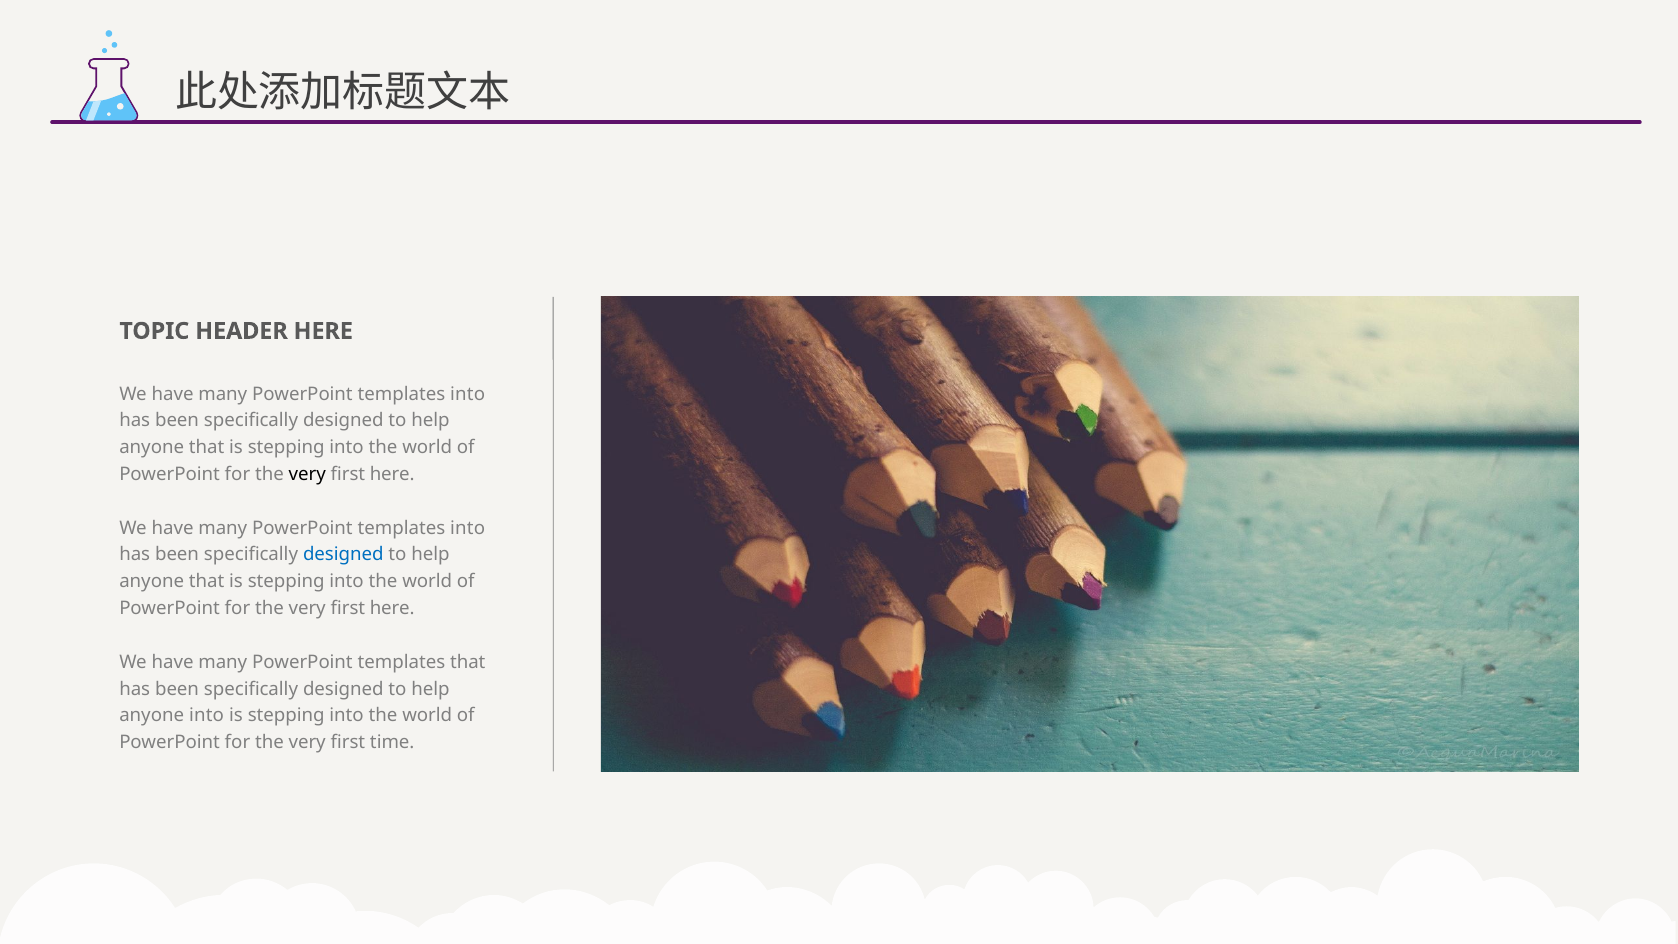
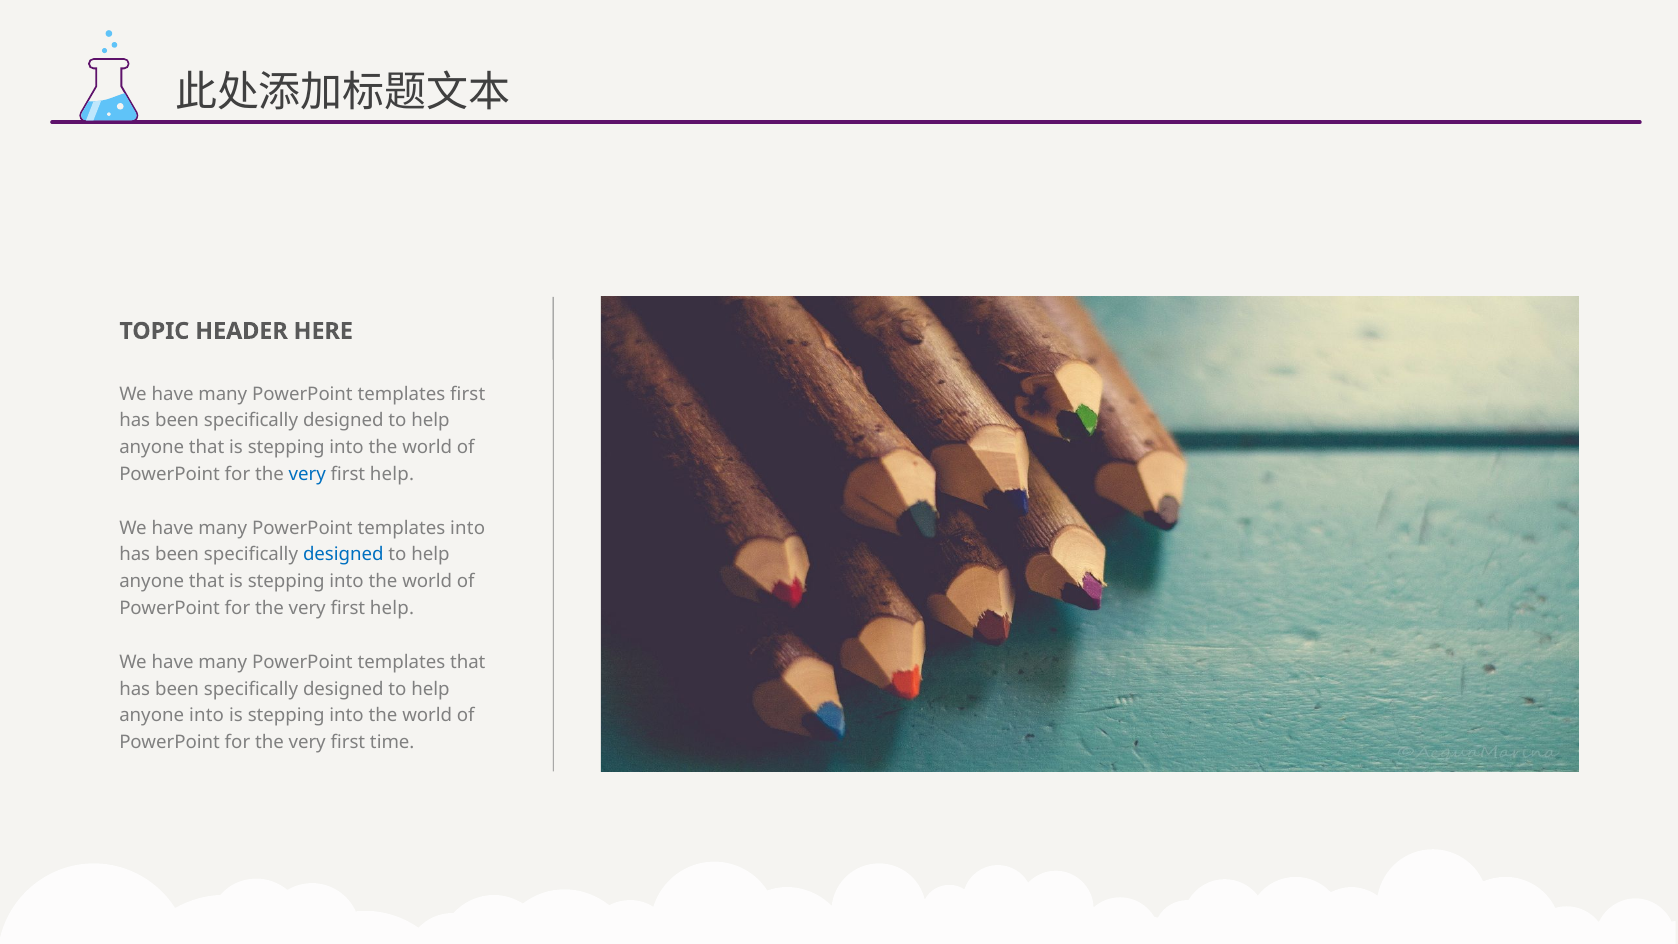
into at (468, 394): into -> first
very at (307, 474) colour: black -> blue
here at (392, 474): here -> help
here at (392, 608): here -> help
